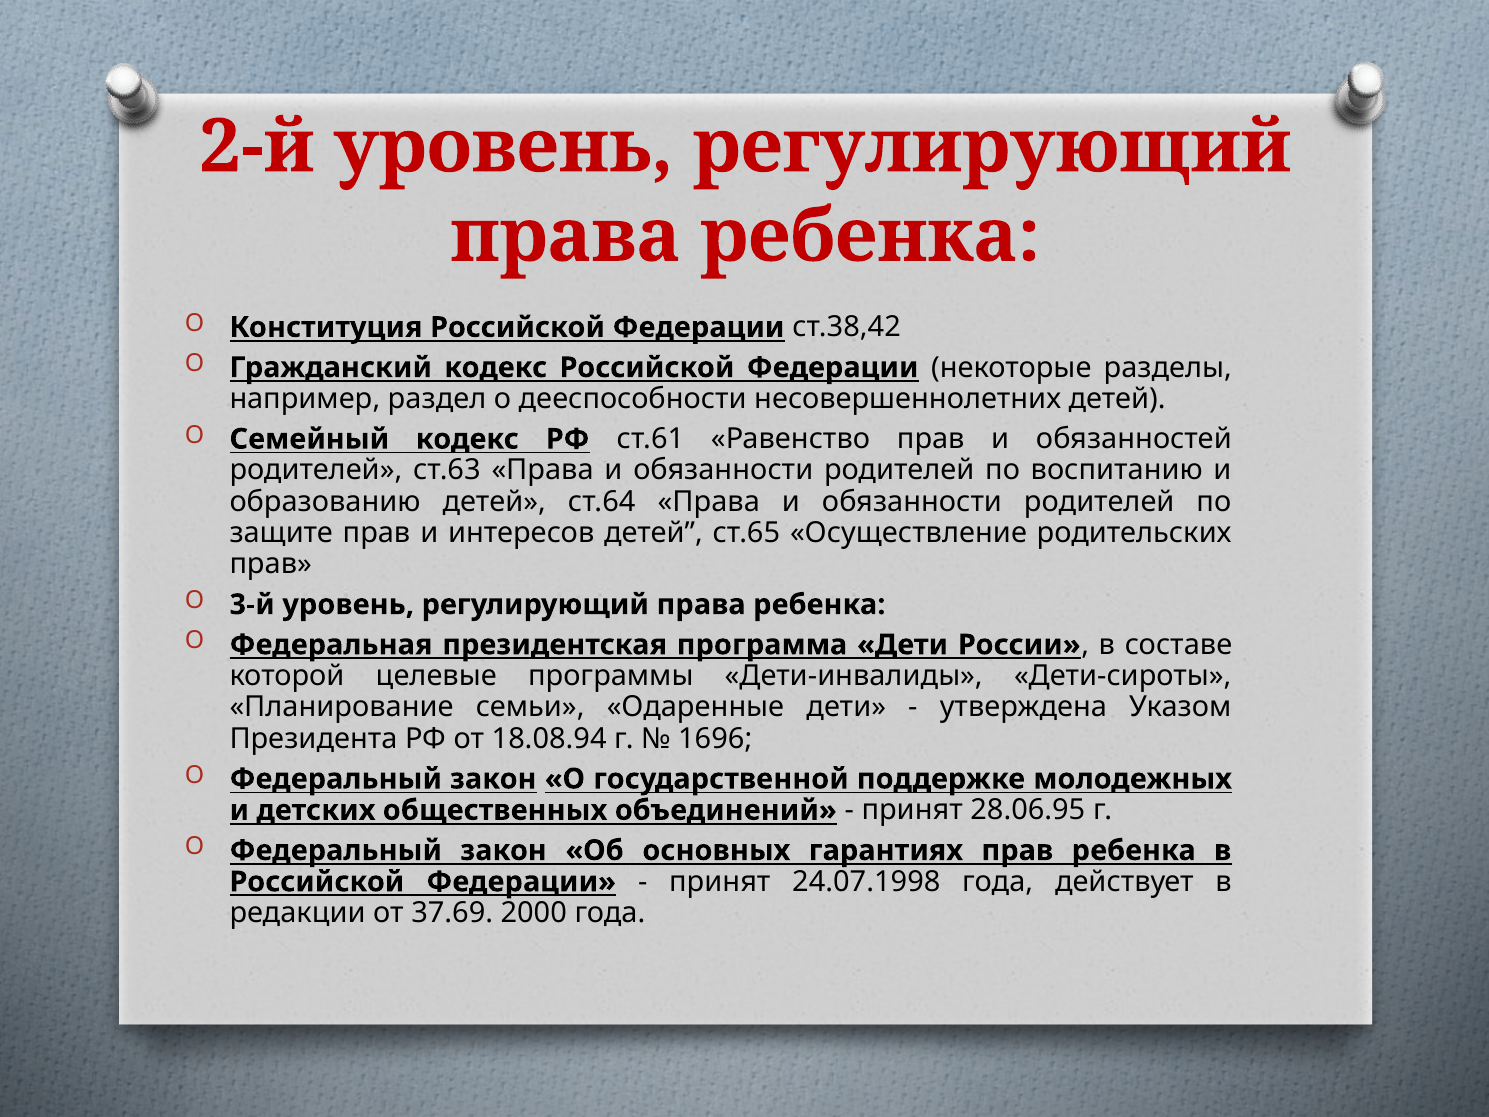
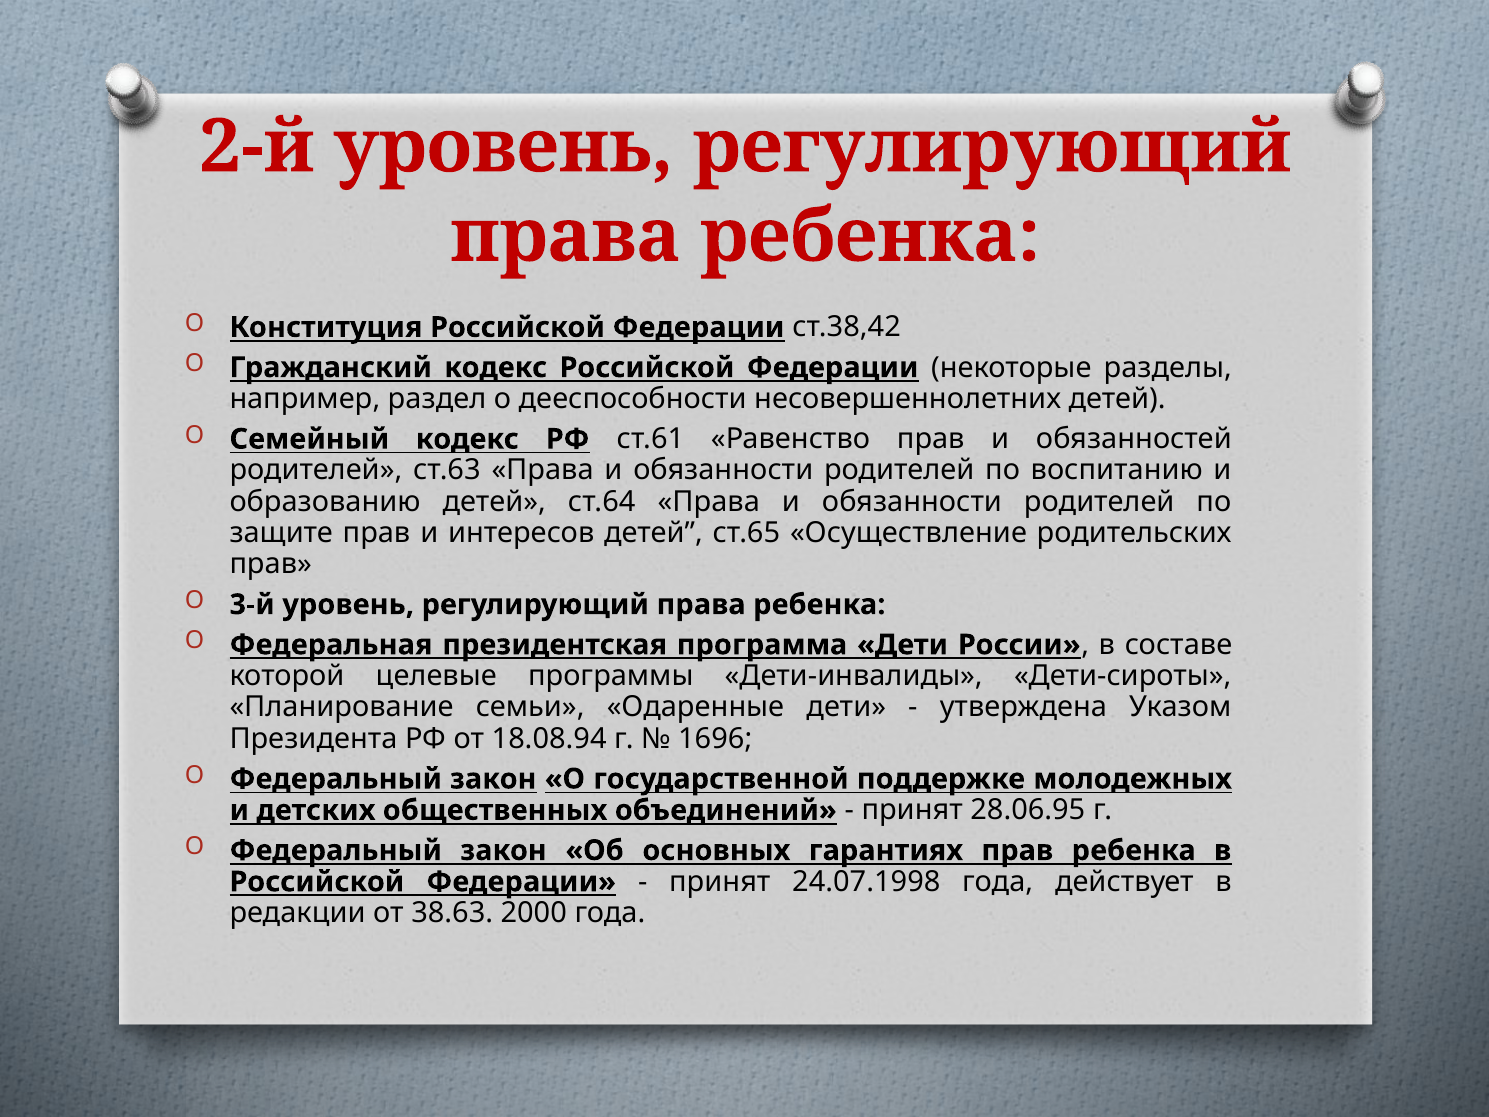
37.69: 37.69 -> 38.63
